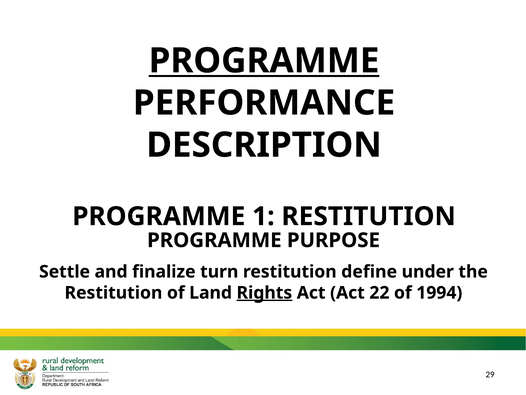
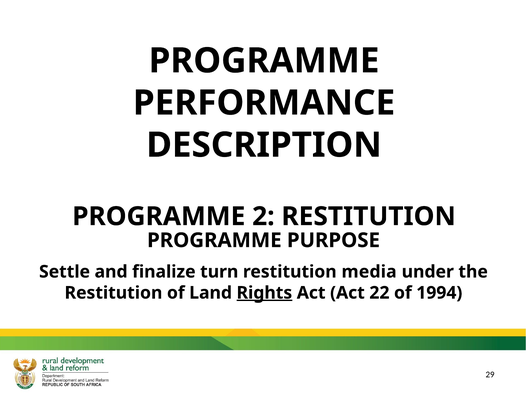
PROGRAMME at (264, 61) underline: present -> none
1: 1 -> 2
define: define -> media
